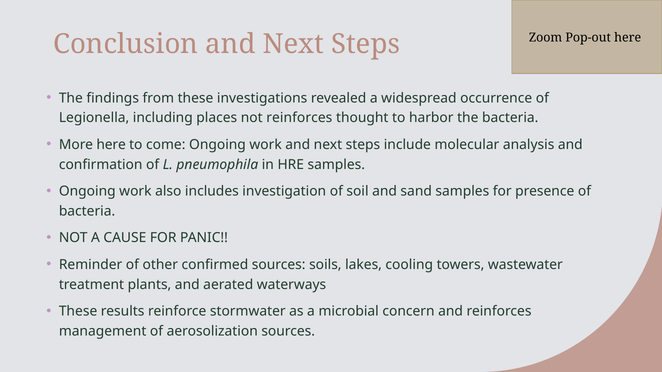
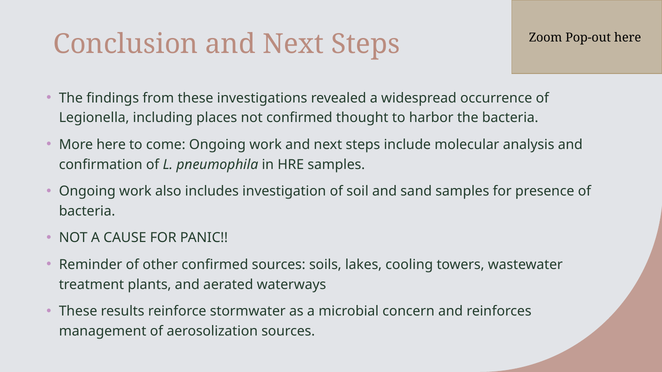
not reinforces: reinforces -> confirmed
